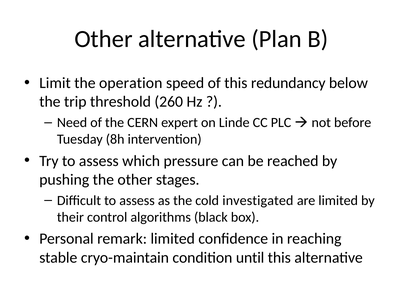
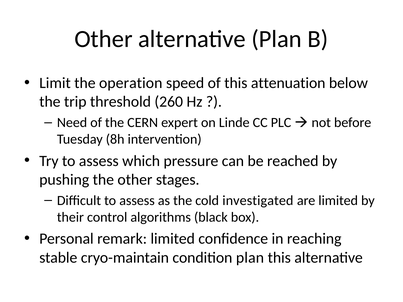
redundancy: redundancy -> attenuation
condition until: until -> plan
